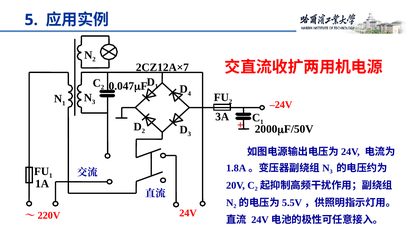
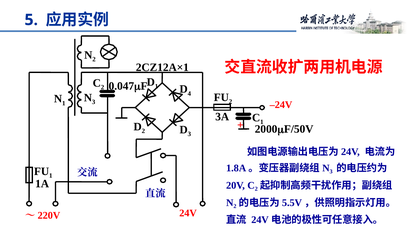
2CZ12A×7: 2CZ12A×7 -> 2CZ12A×1
